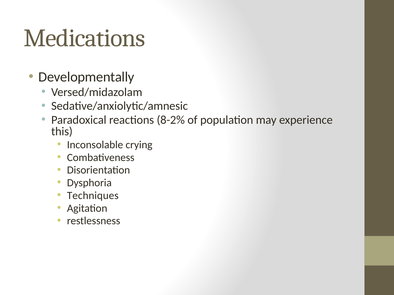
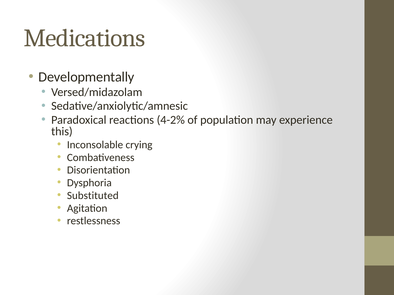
8-2%: 8-2% -> 4-2%
Techniques: Techniques -> Substituted
